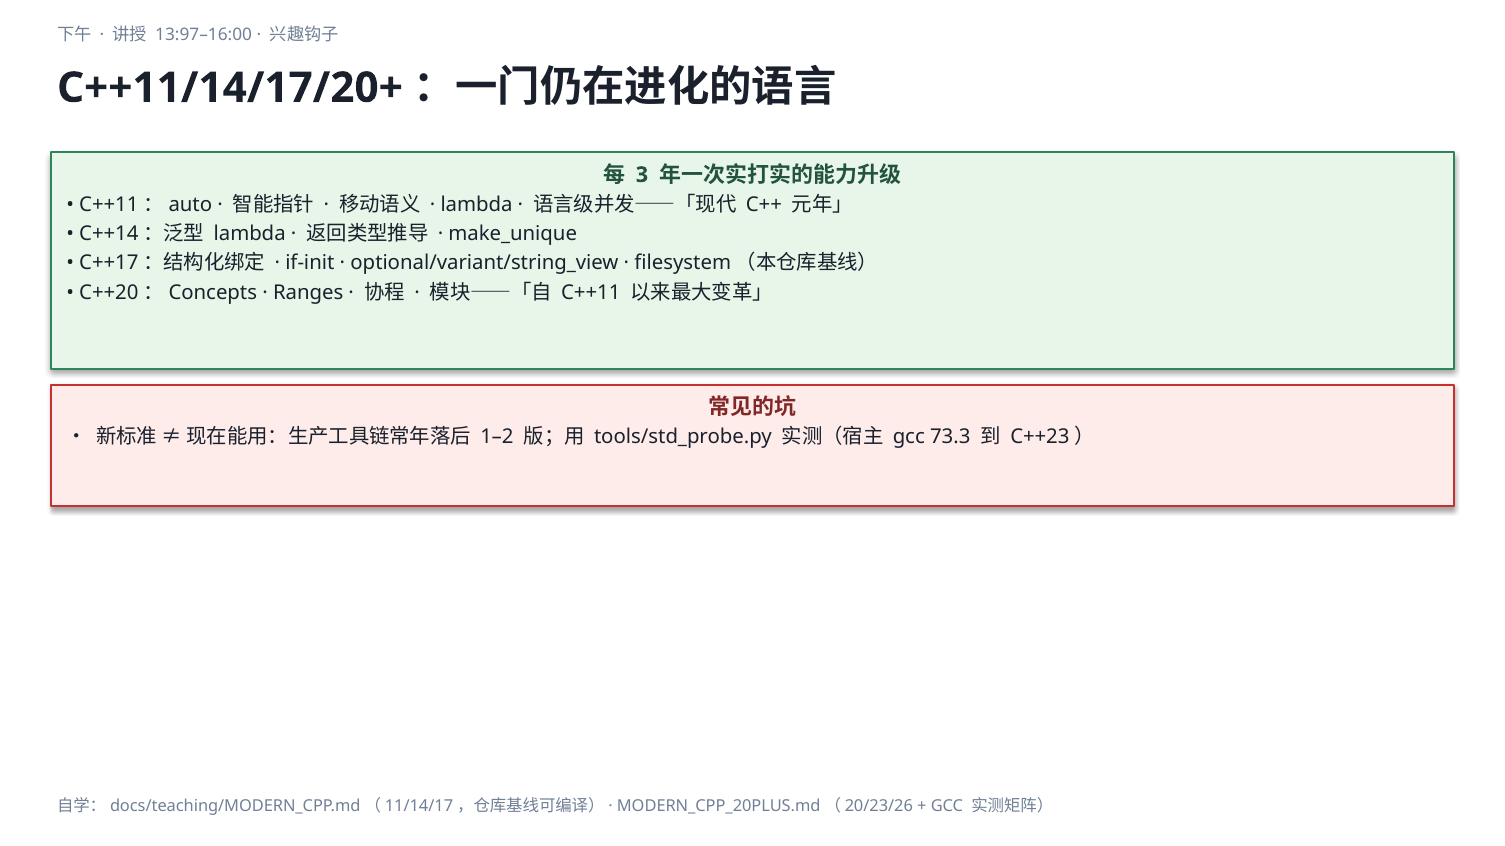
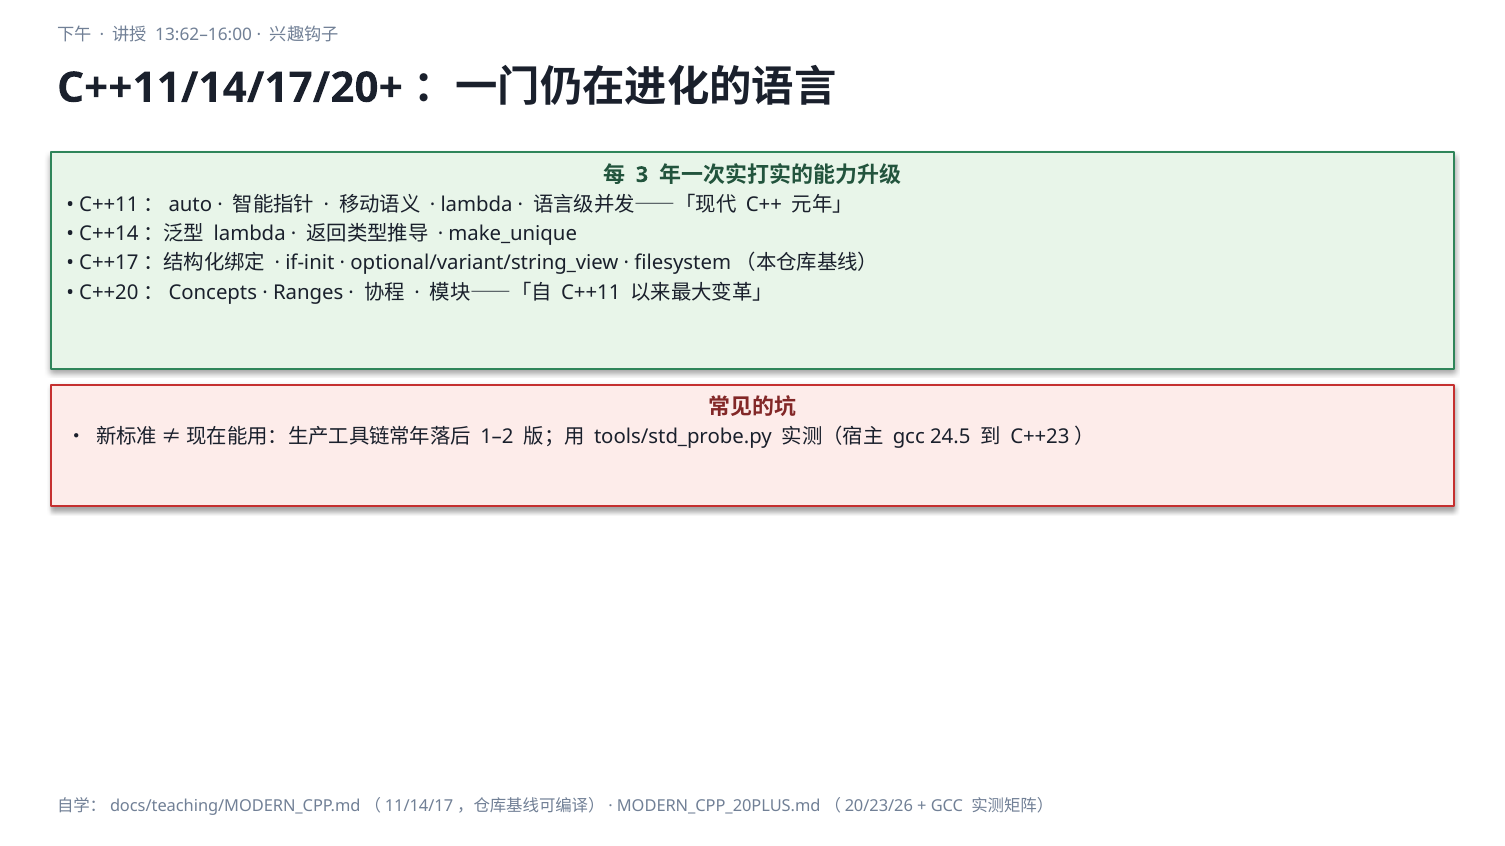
13:97–16:00: 13:97–16:00 -> 13:62–16:00
73.3: 73.3 -> 24.5
